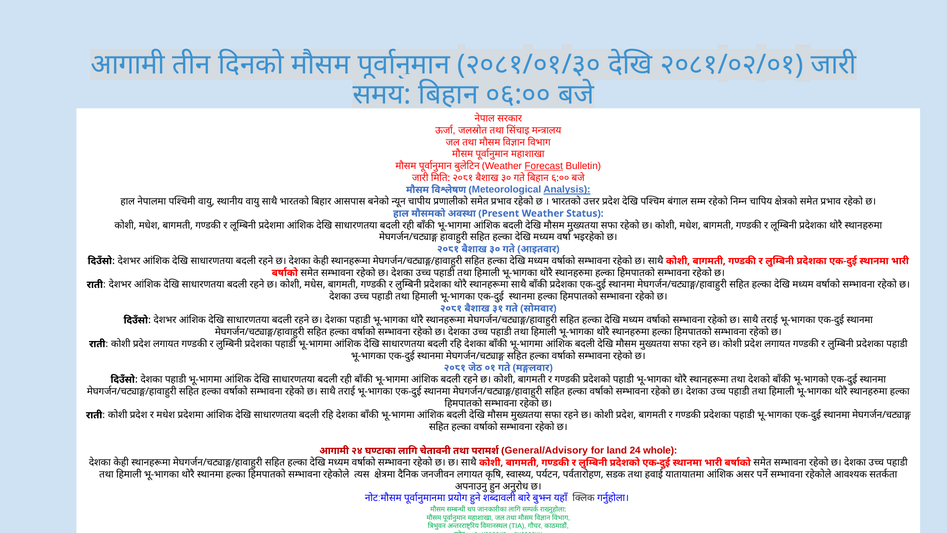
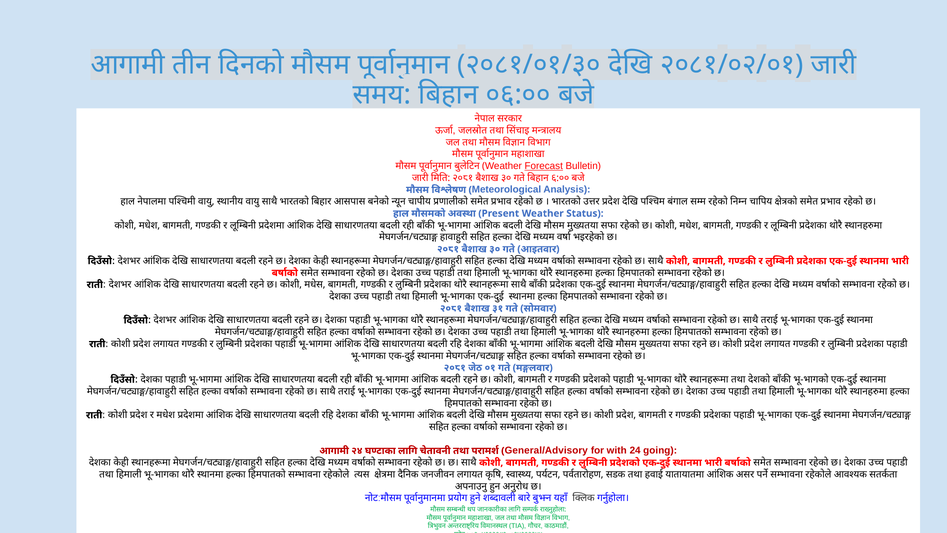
Analysis underline: present -> none
land: land -> with
whole: whole -> going
